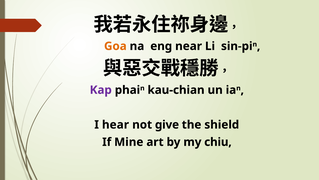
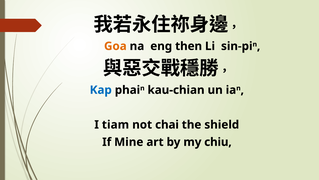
near: near -> then
Kap colour: purple -> blue
hear: hear -> tiam
give: give -> chai
